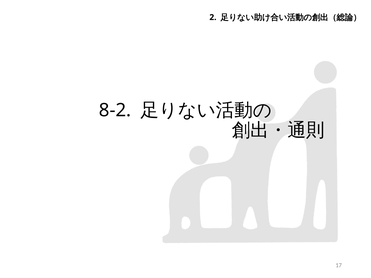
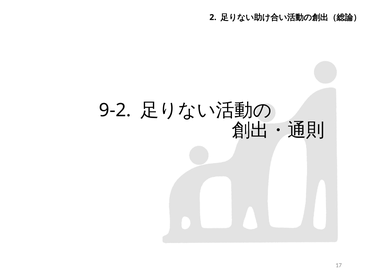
8-2: 8-2 -> 9-2
